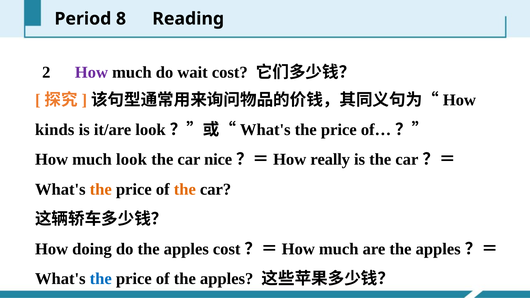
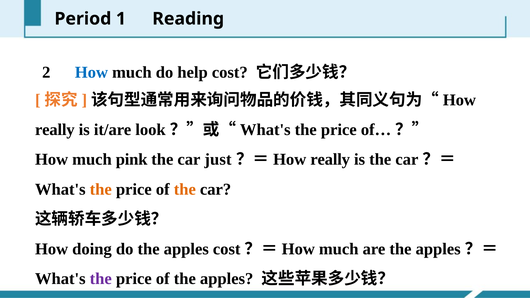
8: 8 -> 1
How at (91, 72) colour: purple -> blue
wait: wait -> help
kinds at (55, 130): kinds -> really
much look: look -> pink
nice: nice -> just
the at (101, 279) colour: blue -> purple
